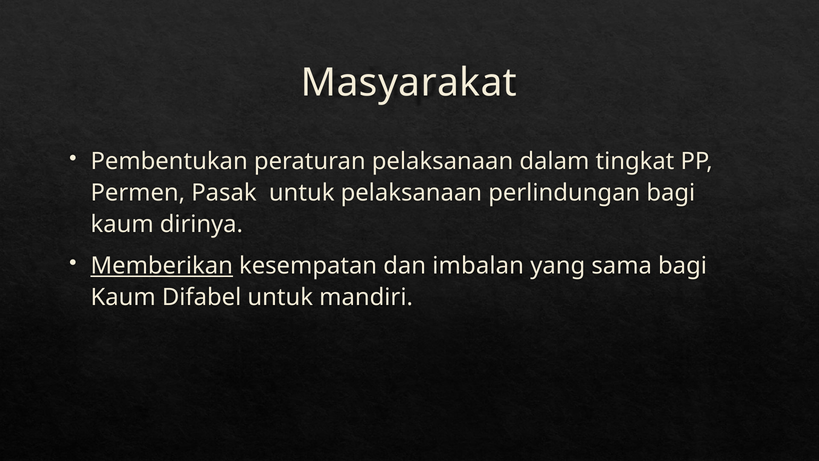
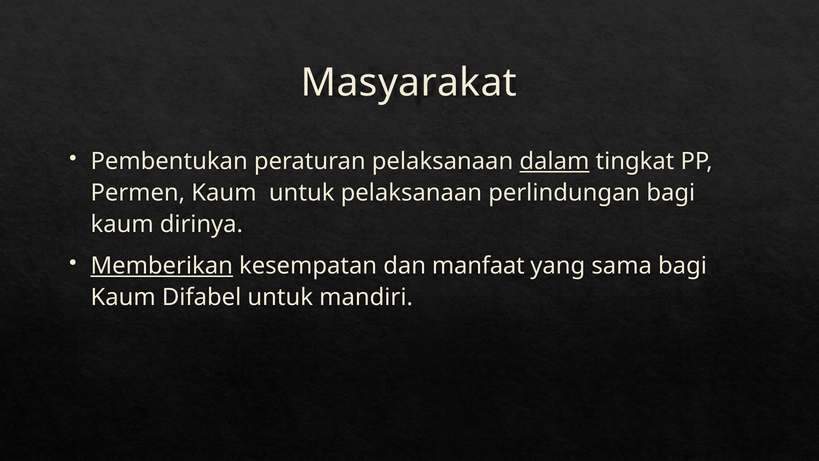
dalam underline: none -> present
Permen Pasak: Pasak -> Kaum
imbalan: imbalan -> manfaat
